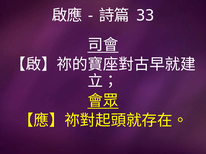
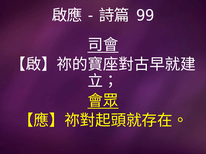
33: 33 -> 99
